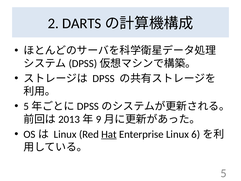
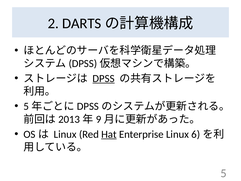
DPSS underline: none -> present
